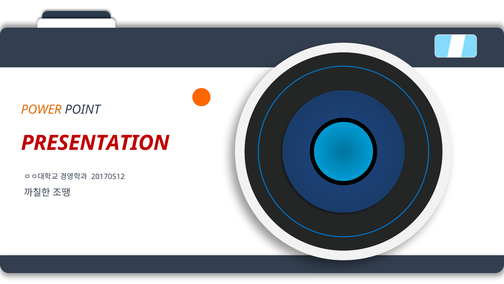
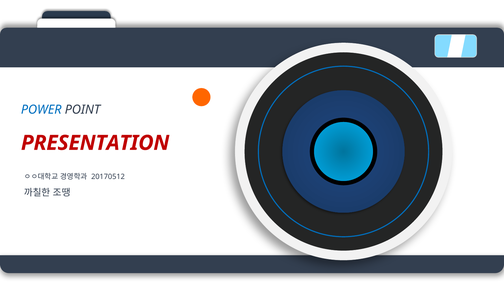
POWER colour: orange -> blue
